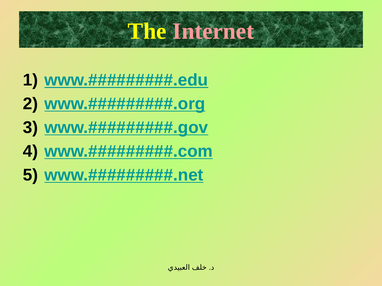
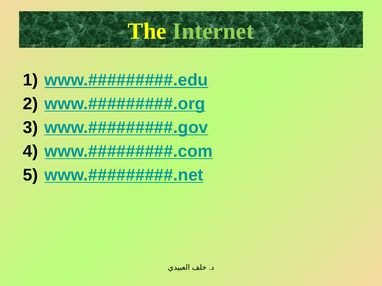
Internet colour: pink -> light green
